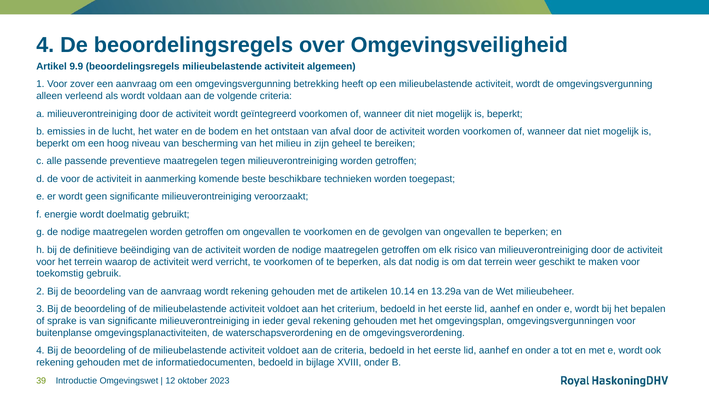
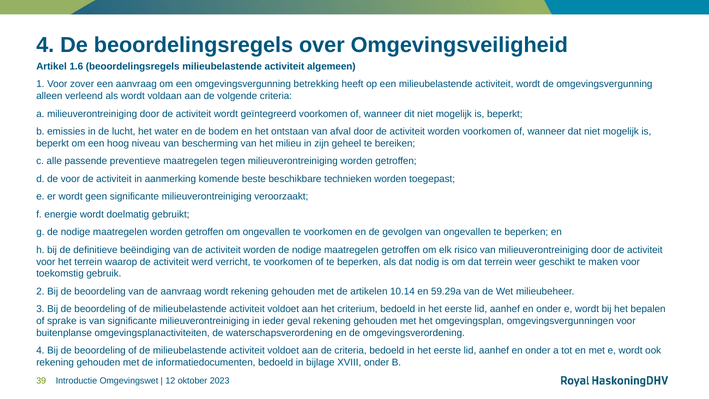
9.9: 9.9 -> 1.6
13.29a: 13.29a -> 59.29a
